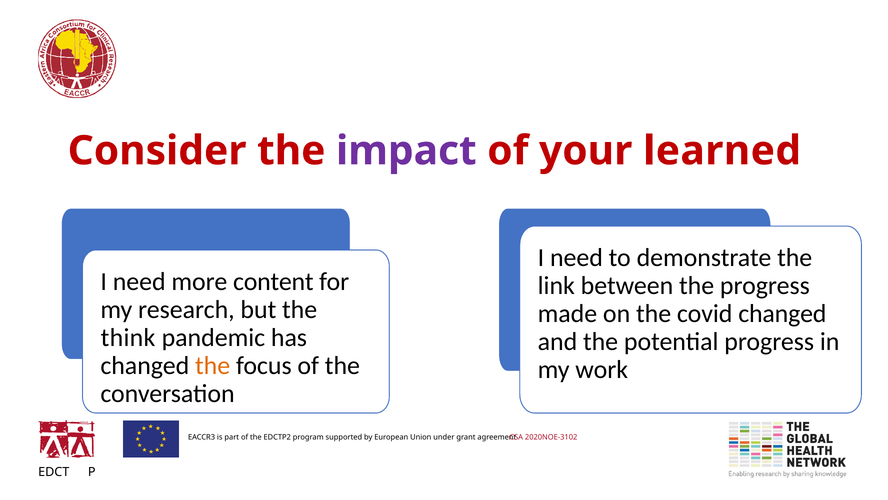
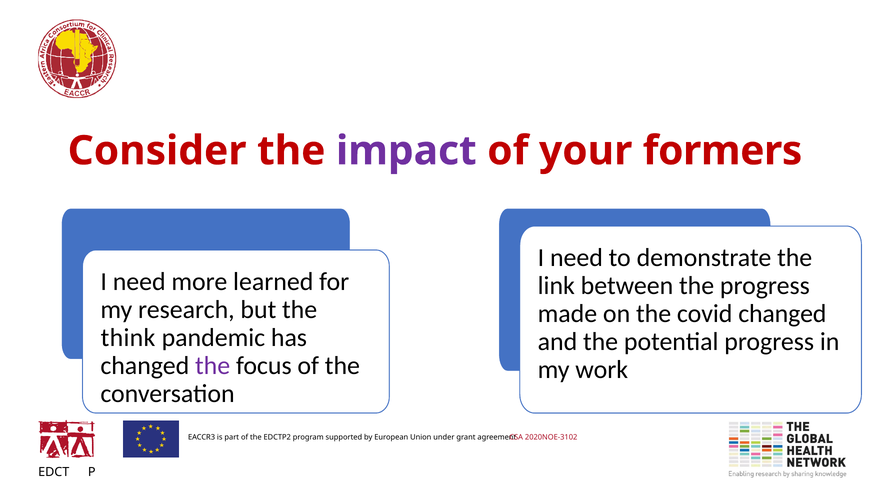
learned: learned -> formers
content: content -> learned
the at (213, 365) colour: orange -> purple
